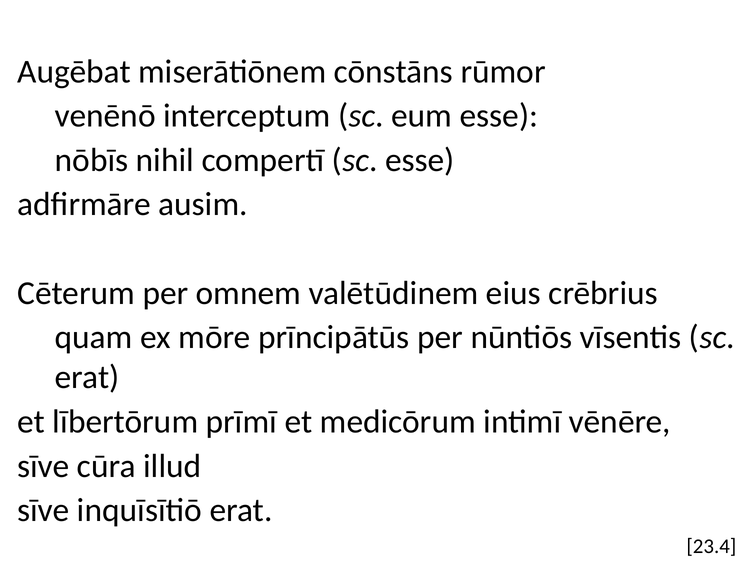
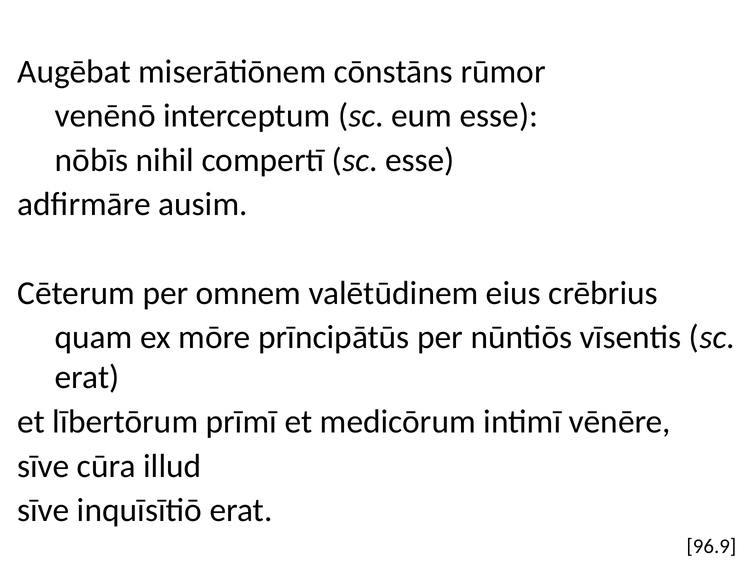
23.4: 23.4 -> 96.9
